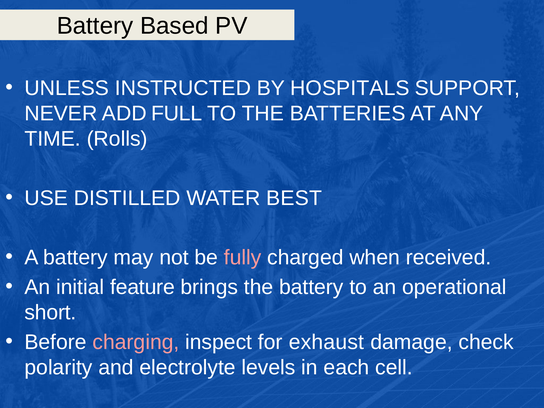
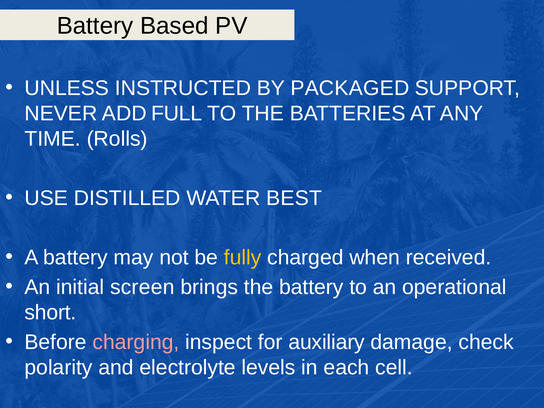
HOSPITALS: HOSPITALS -> PACKAGED
fully colour: pink -> yellow
feature: feature -> screen
exhaust: exhaust -> auxiliary
